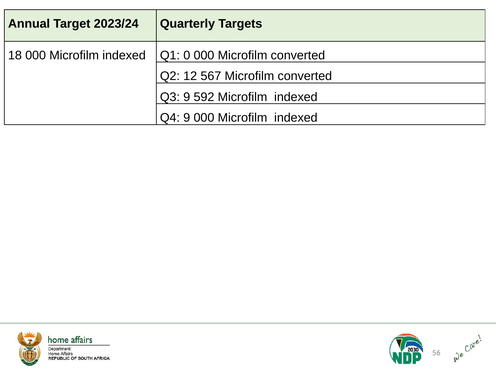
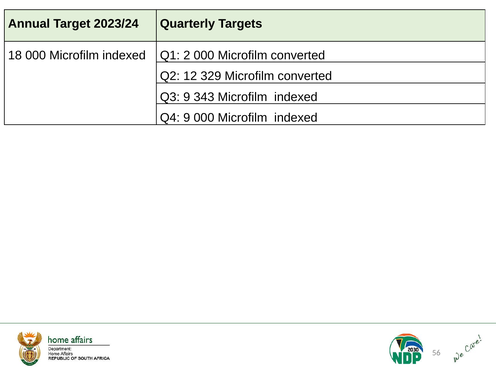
0: 0 -> 2
567: 567 -> 329
592: 592 -> 343
